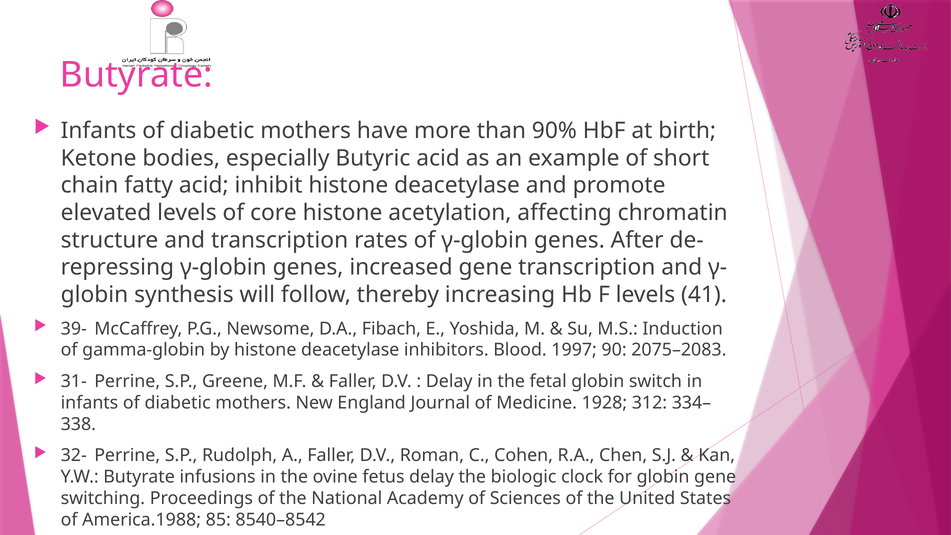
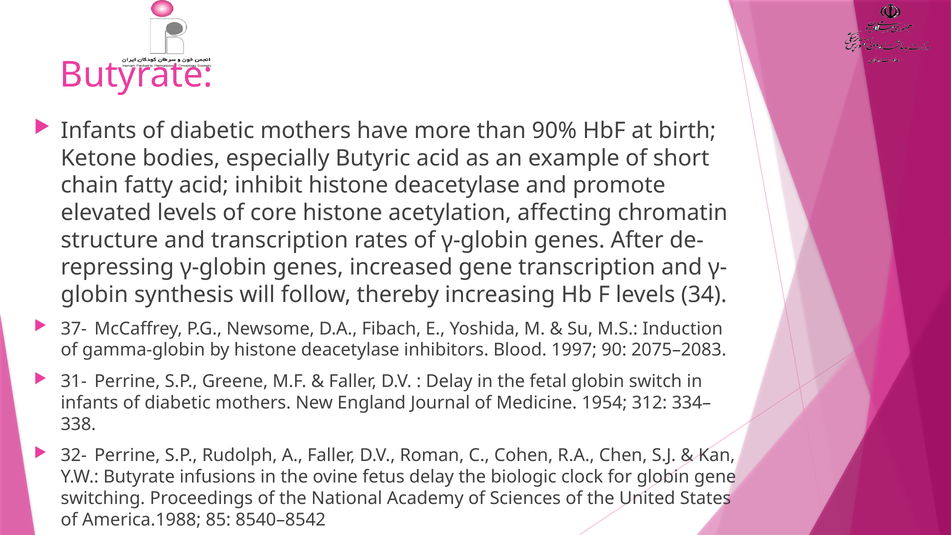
41: 41 -> 34
39-: 39- -> 37-
1928: 1928 -> 1954
